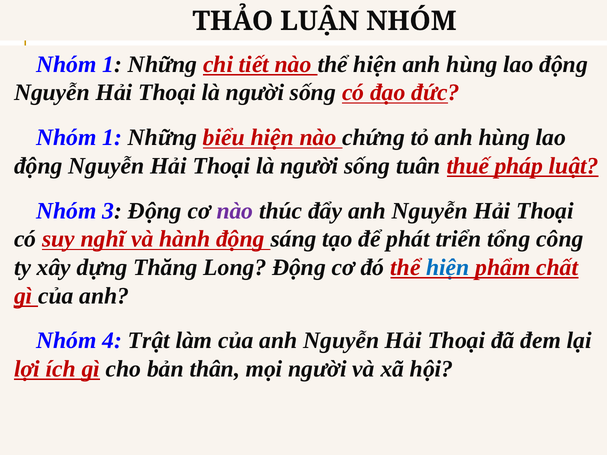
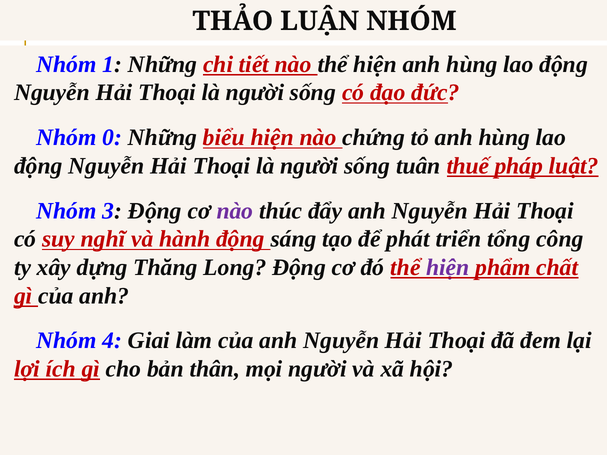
1 at (112, 138): 1 -> 0
hiện at (448, 268) colour: blue -> purple
Trật: Trật -> Giai
